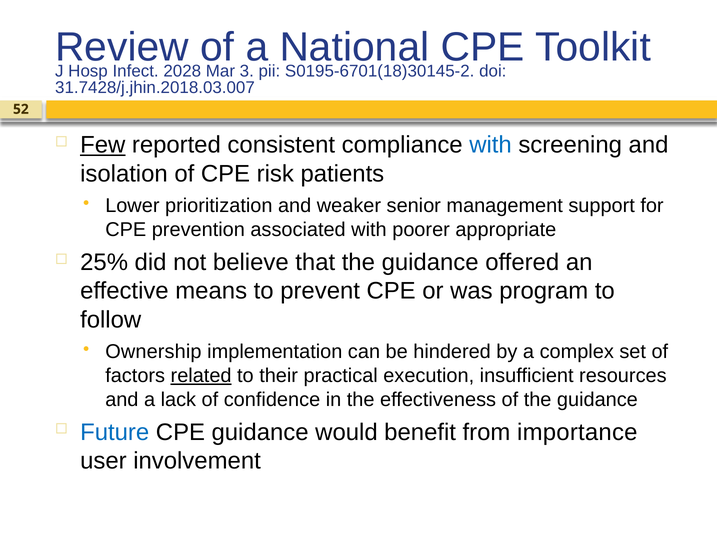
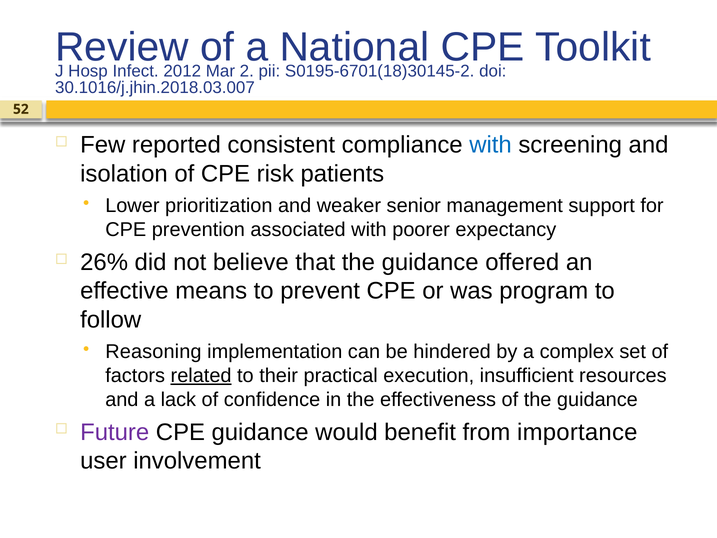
2028: 2028 -> 2012
3: 3 -> 2
31.7428/j.jhin.2018.03.007: 31.7428/j.jhin.2018.03.007 -> 30.1016/j.jhin.2018.03.007
Few underline: present -> none
appropriate: appropriate -> expectancy
25%: 25% -> 26%
Ownership: Ownership -> Reasoning
Future colour: blue -> purple
